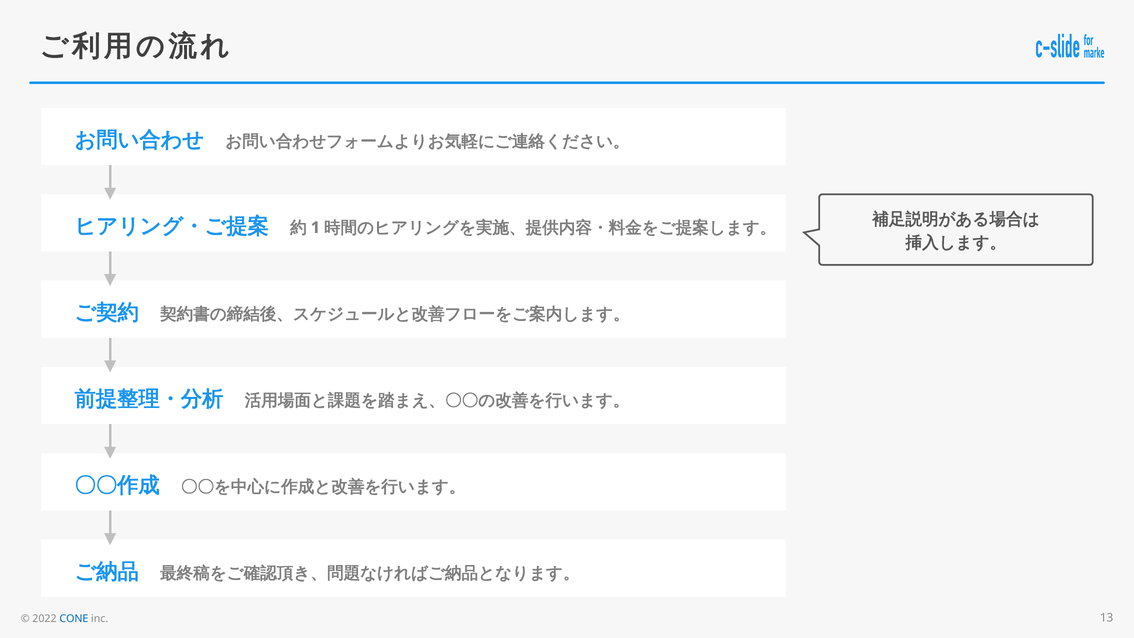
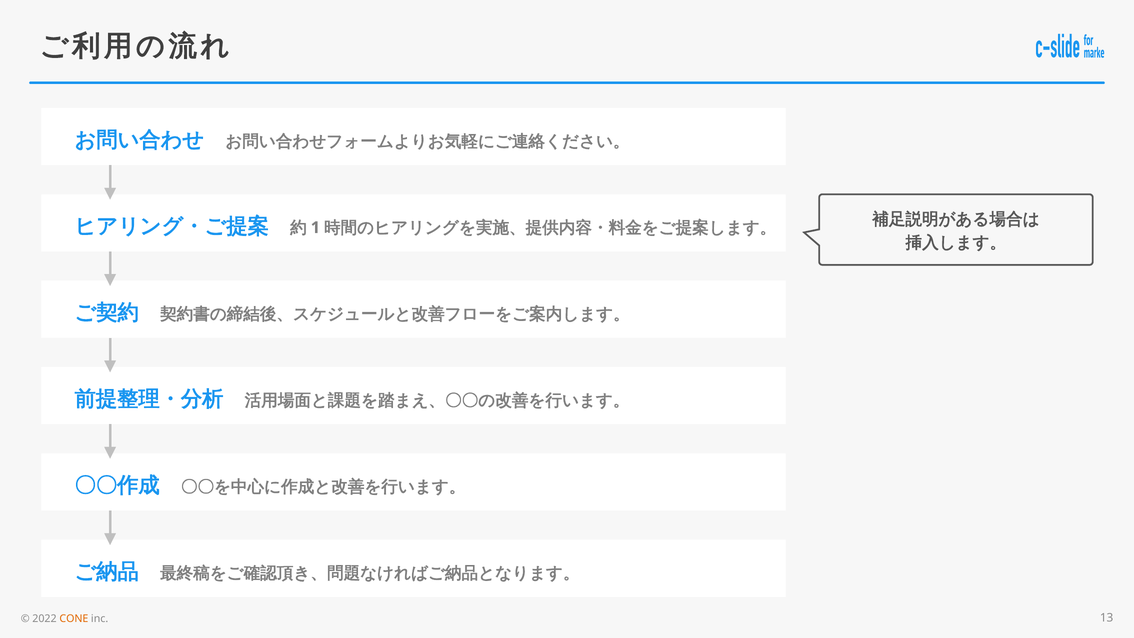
CONE colour: blue -> orange
